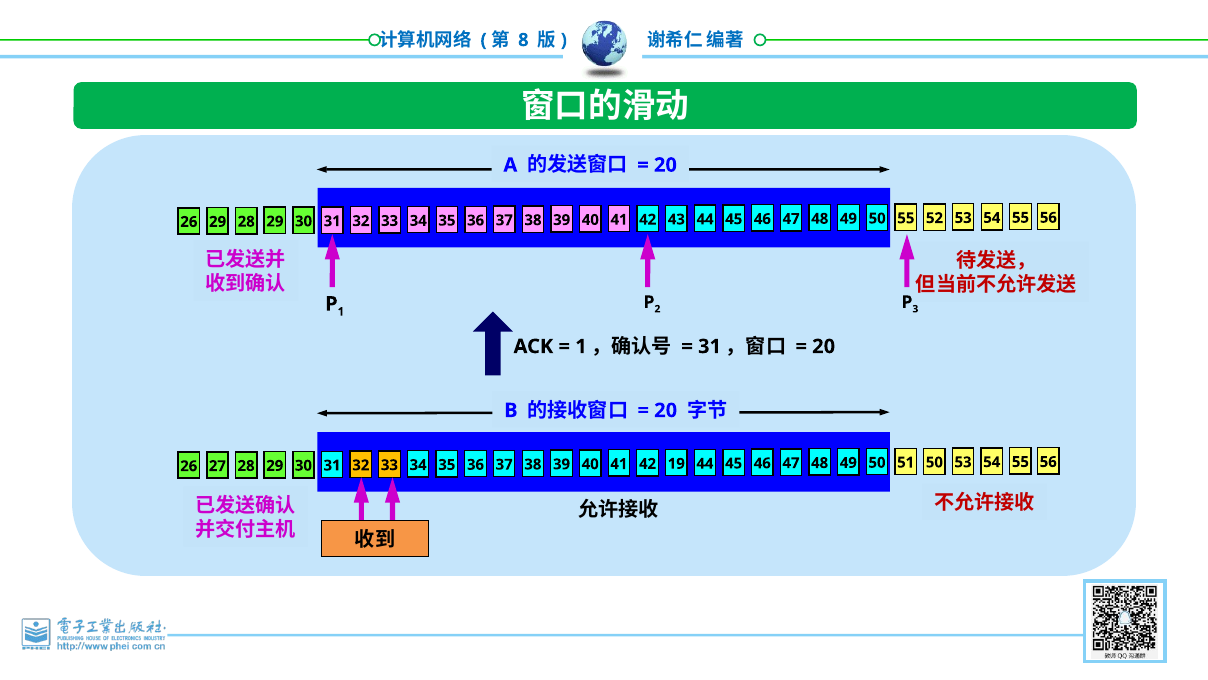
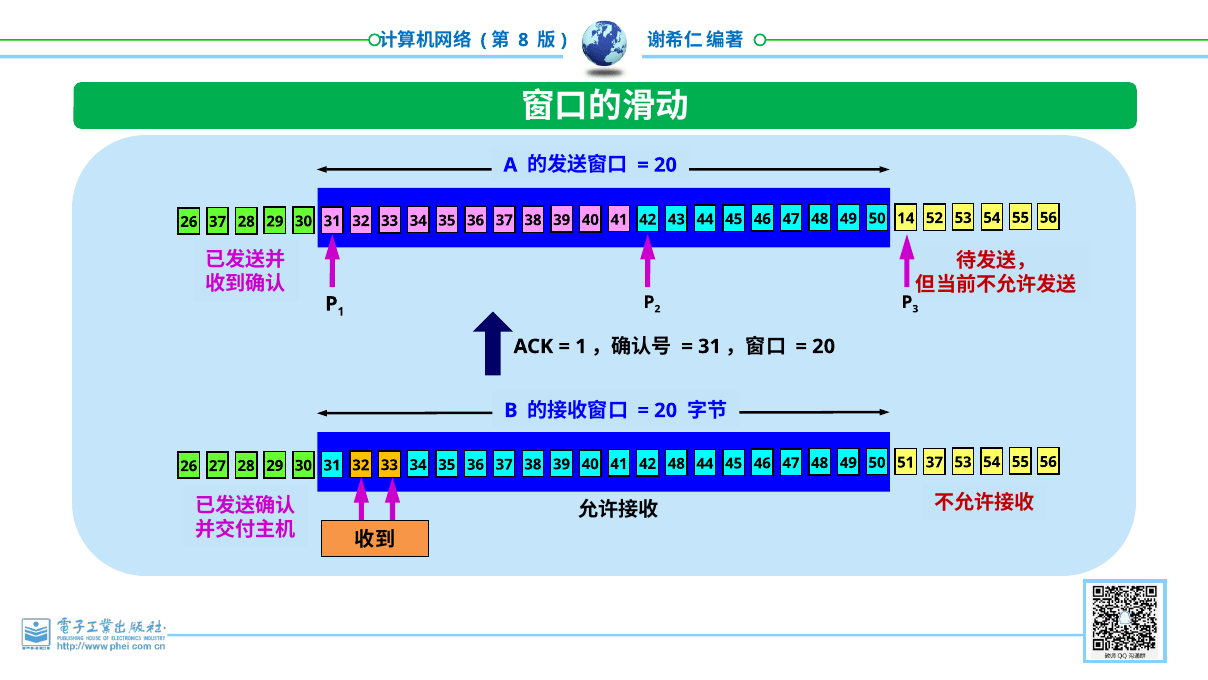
26 29: 29 -> 37
50 55: 55 -> 14
42 19: 19 -> 48
51 50: 50 -> 37
